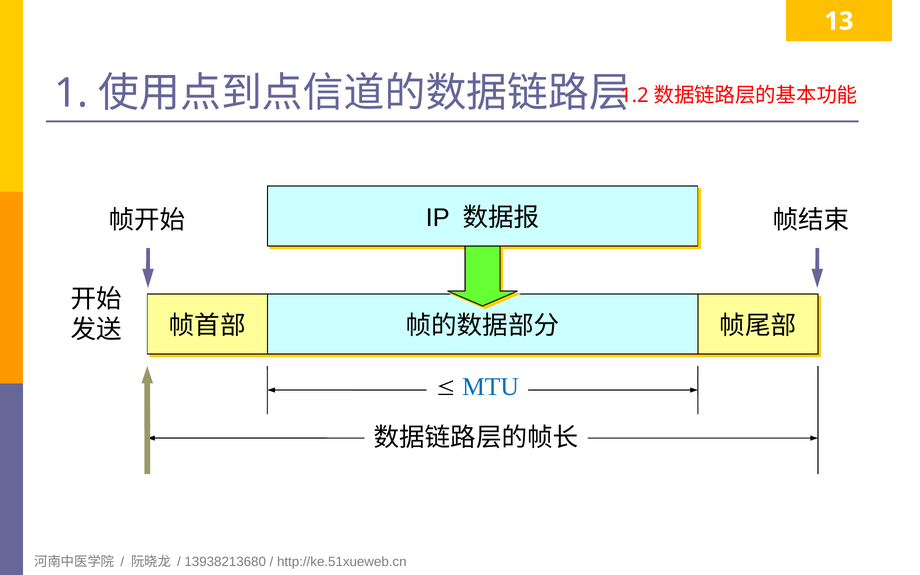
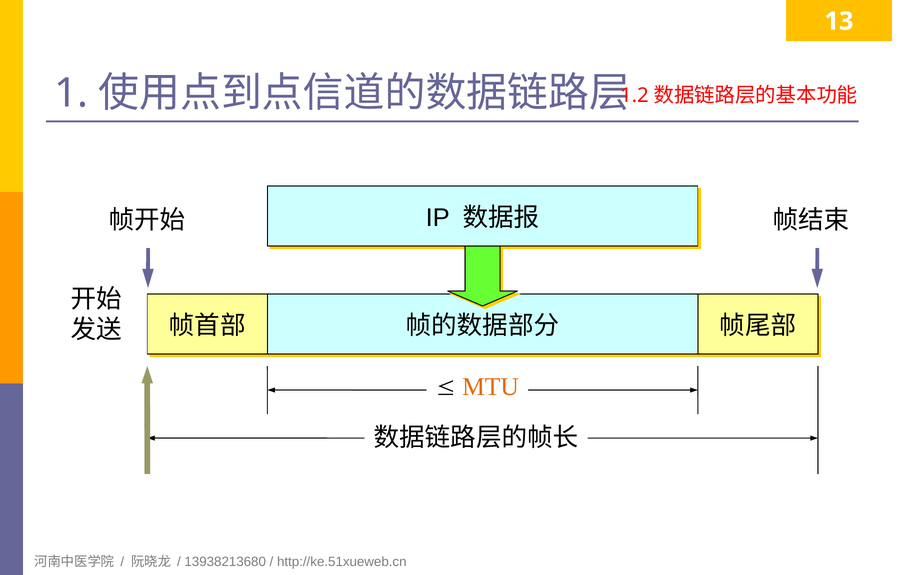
MTU colour: blue -> orange
